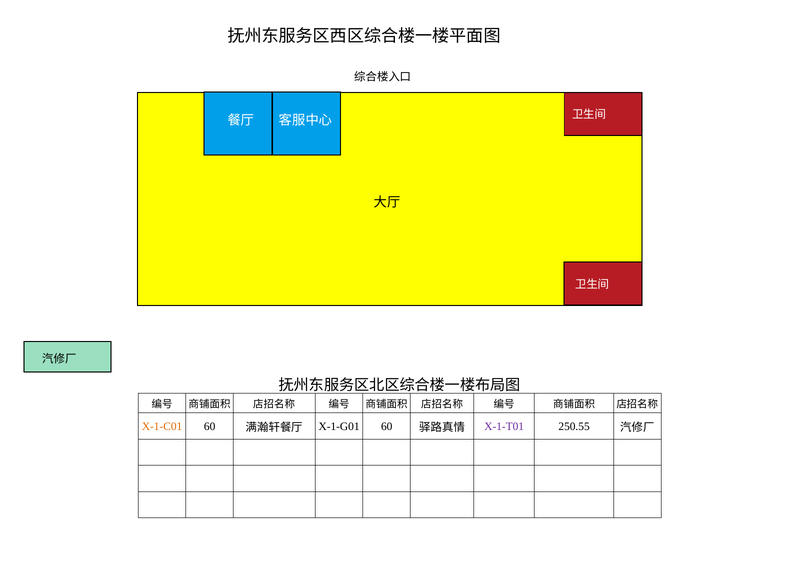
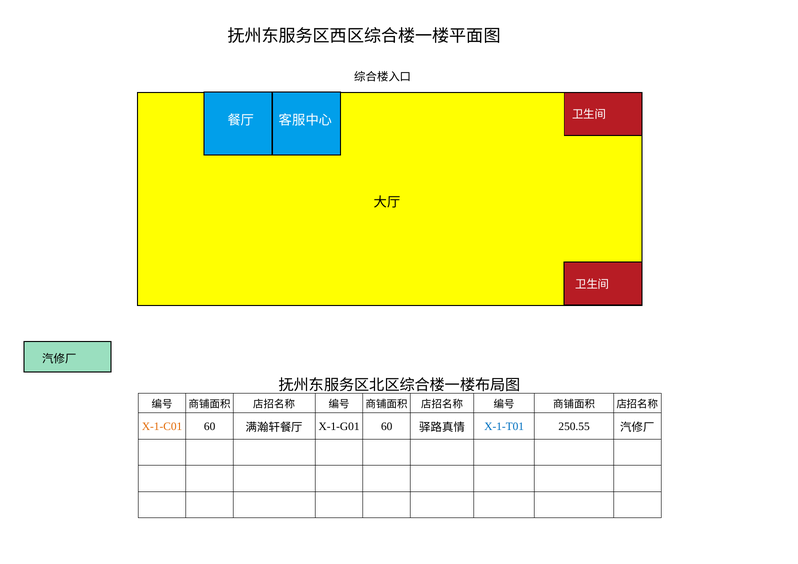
X-1-T01 colour: purple -> blue
